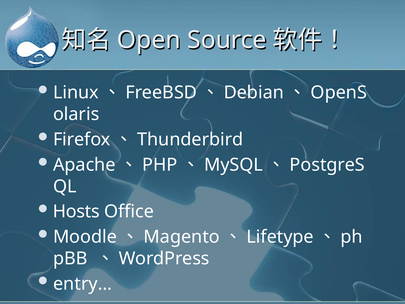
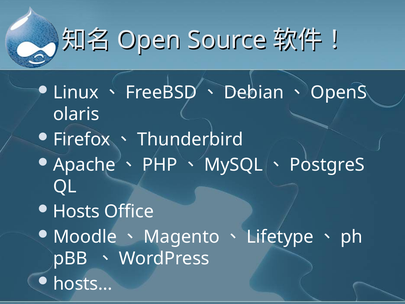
entry…: entry… -> hosts…
